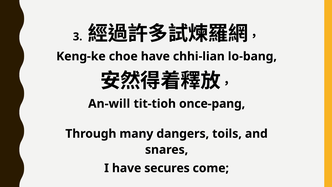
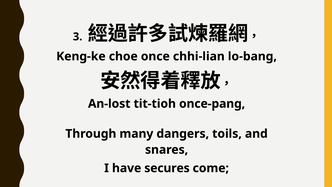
choe have: have -> once
An-will: An-will -> An-lost
